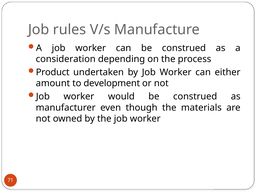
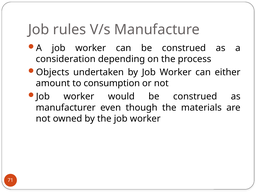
Product: Product -> Objects
development: development -> consumption
